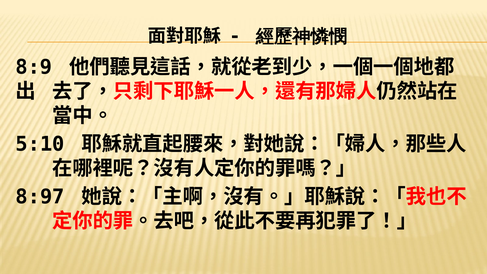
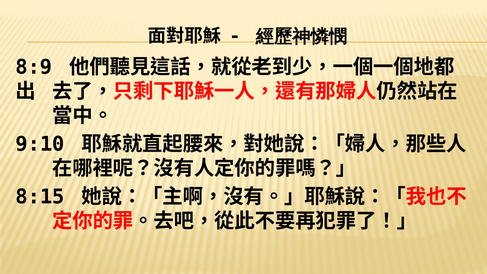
5:10: 5:10 -> 9:10
8:97: 8:97 -> 8:15
